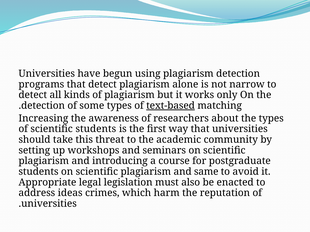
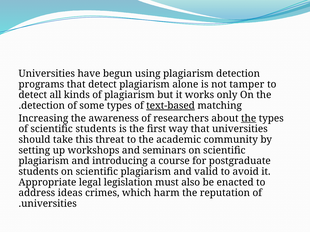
narrow: narrow -> tamper
the at (249, 119) underline: none -> present
same: same -> valid
